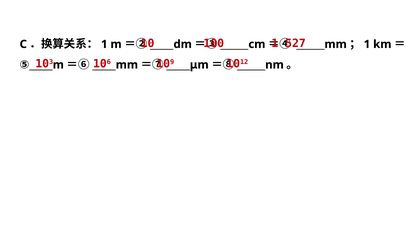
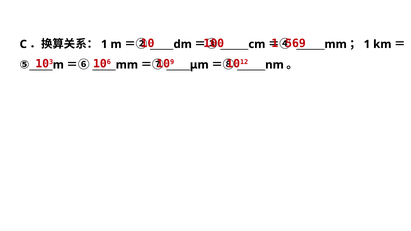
527: 527 -> 569
